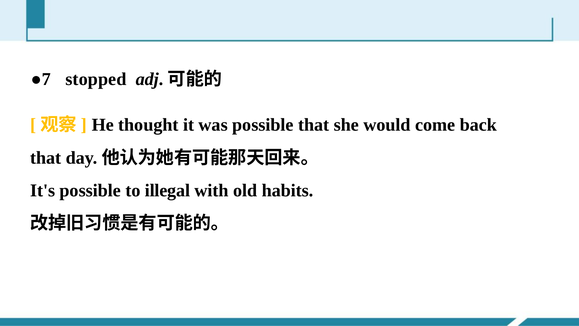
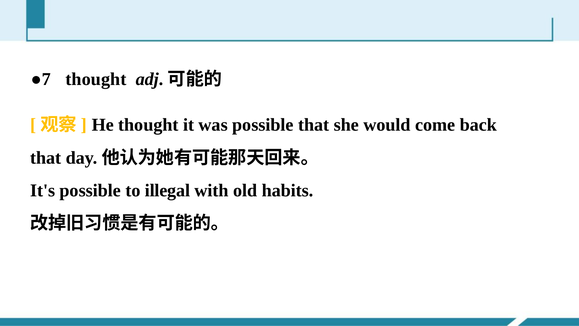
●7 stopped: stopped -> thought
